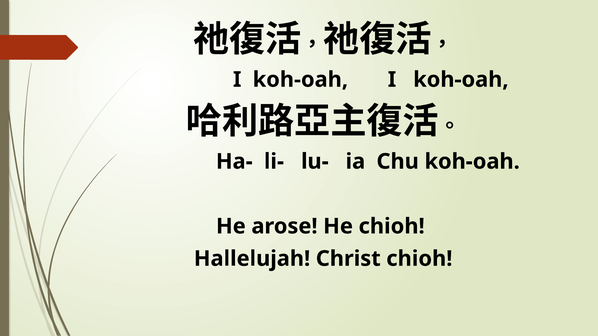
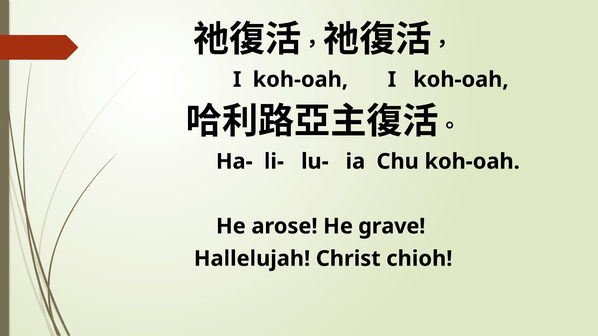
He chioh: chioh -> grave
